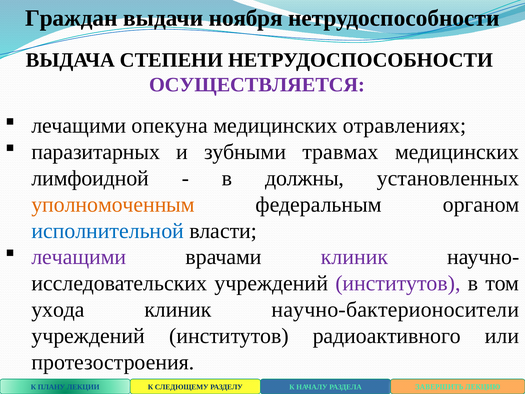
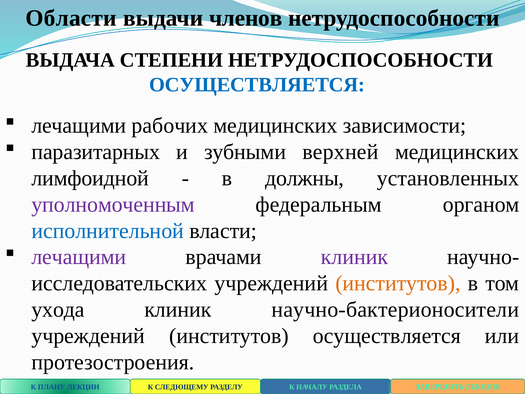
Граждан: Граждан -> Области
ноября: ноября -> членов
ОСУЩЕСТВЛЯЕТСЯ at (257, 85) colour: purple -> blue
опекуна: опекуна -> рабочих
отравлениях: отравлениях -> зависимости
травмах: травмах -> верхней
уполномоченным colour: orange -> purple
институтов at (398, 283) colour: purple -> orange
институтов радиоактивного: радиоактивного -> осуществляется
